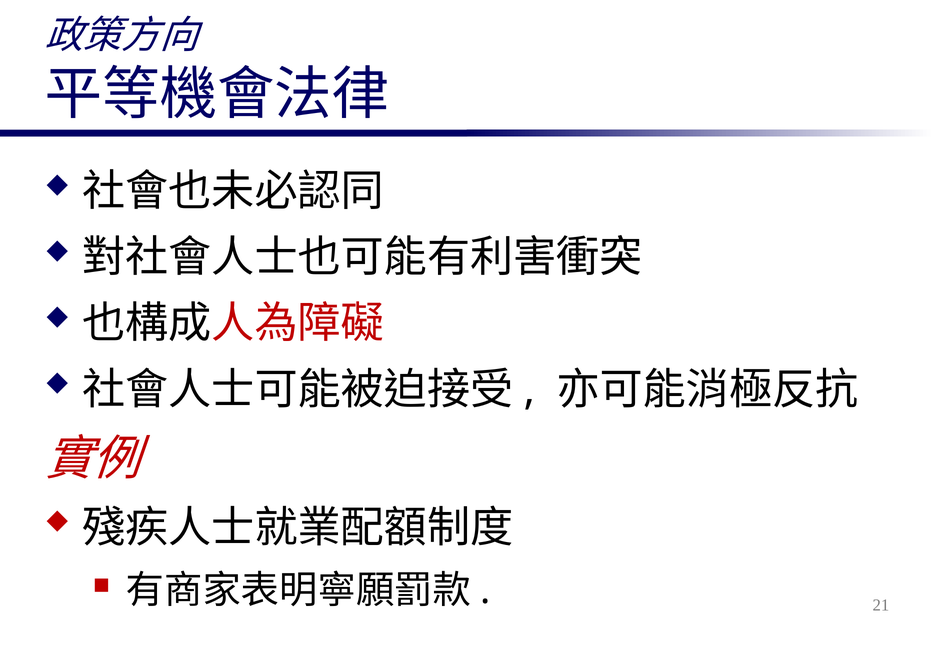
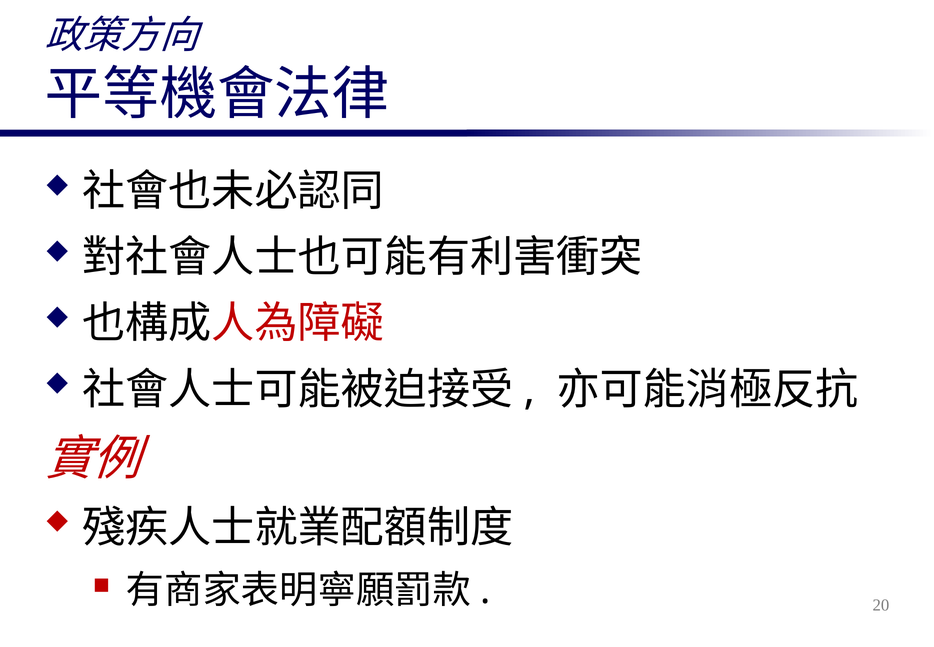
21: 21 -> 20
